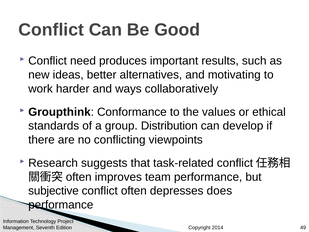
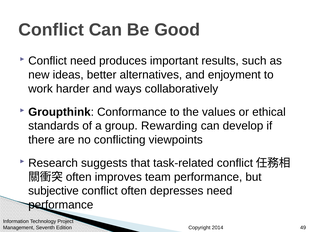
motivating: motivating -> enjoyment
Distribution: Distribution -> Rewarding
depresses does: does -> need
